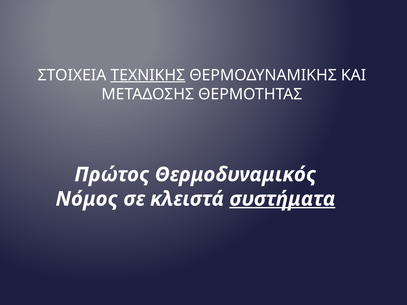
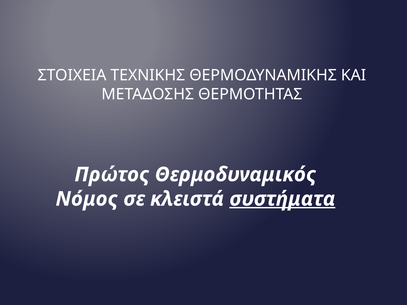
ΤΕΧΝΙΚΗΣ underline: present -> none
